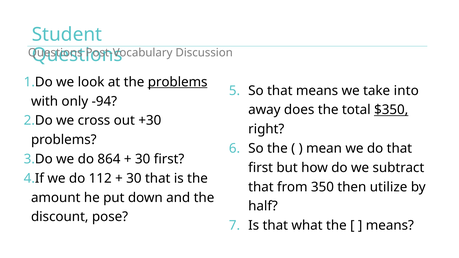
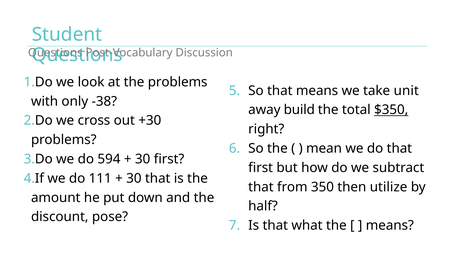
problems at (178, 82) underline: present -> none
into: into -> unit
-94: -94 -> -38
does: does -> build
864: 864 -> 594
112: 112 -> 111
